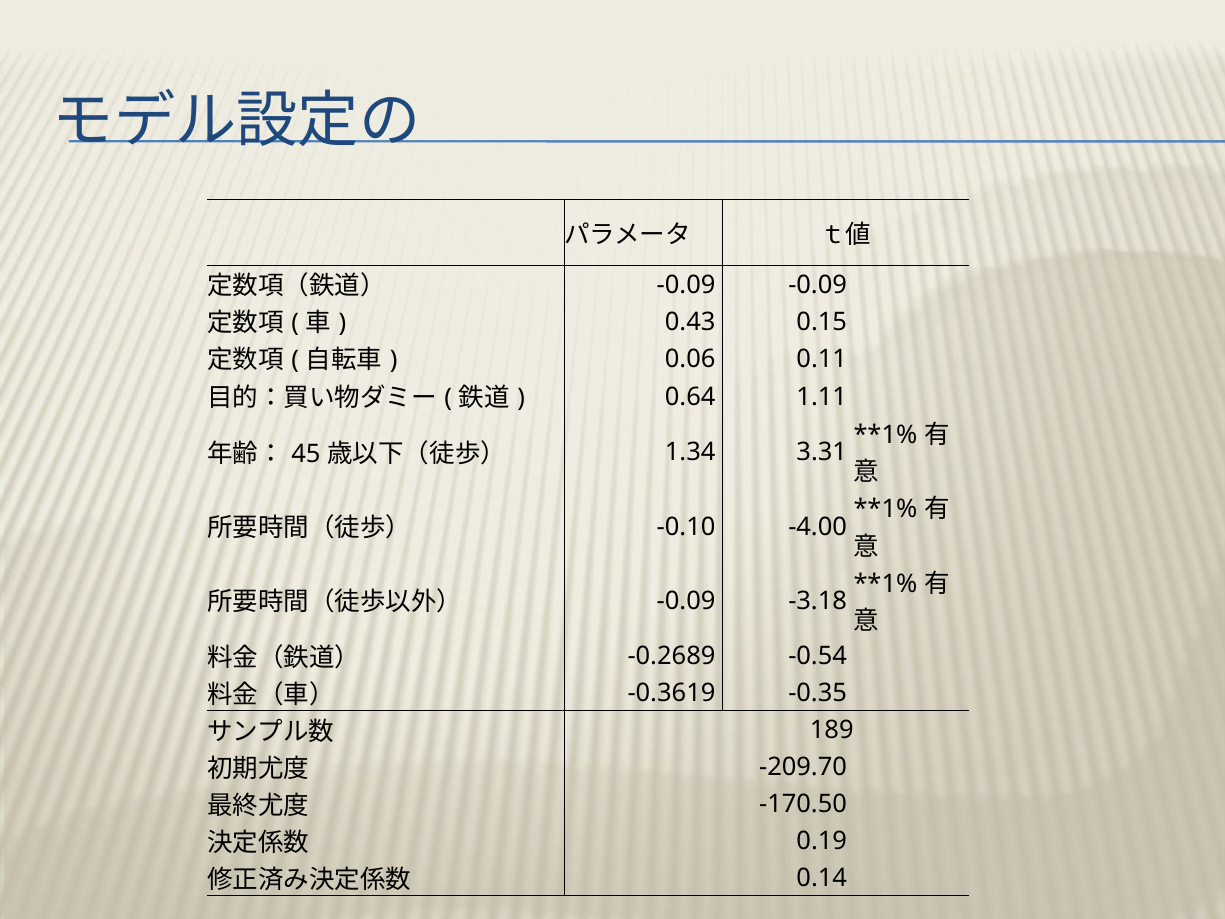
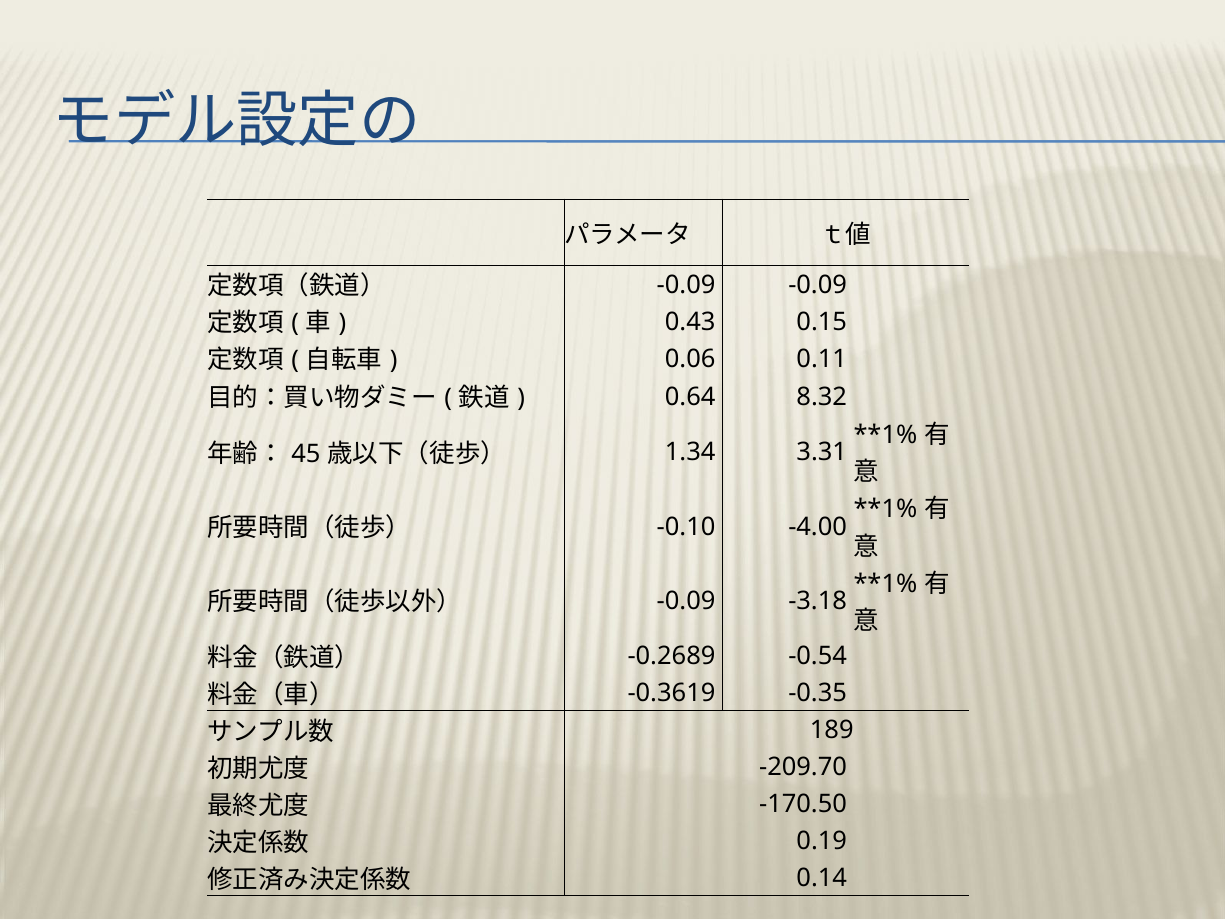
1.11: 1.11 -> 8.32
